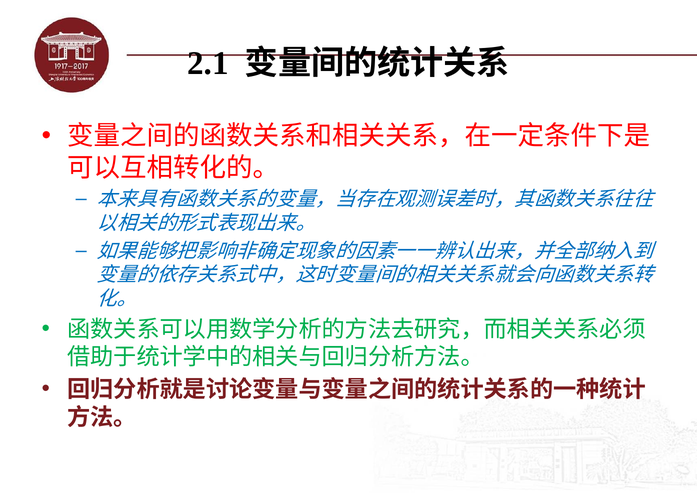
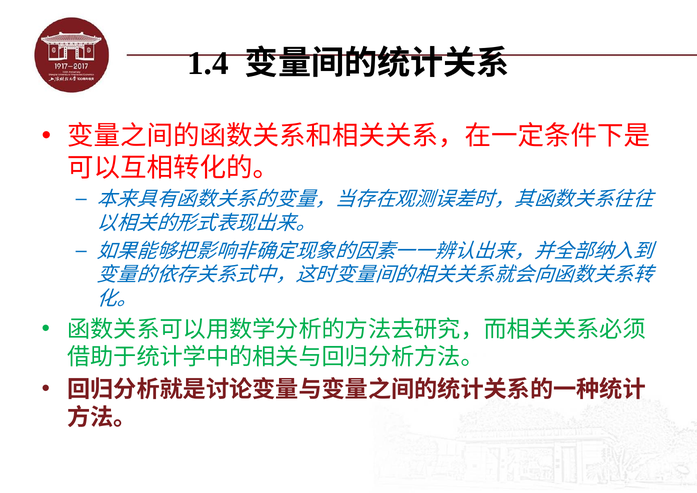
2.1: 2.1 -> 1.4
